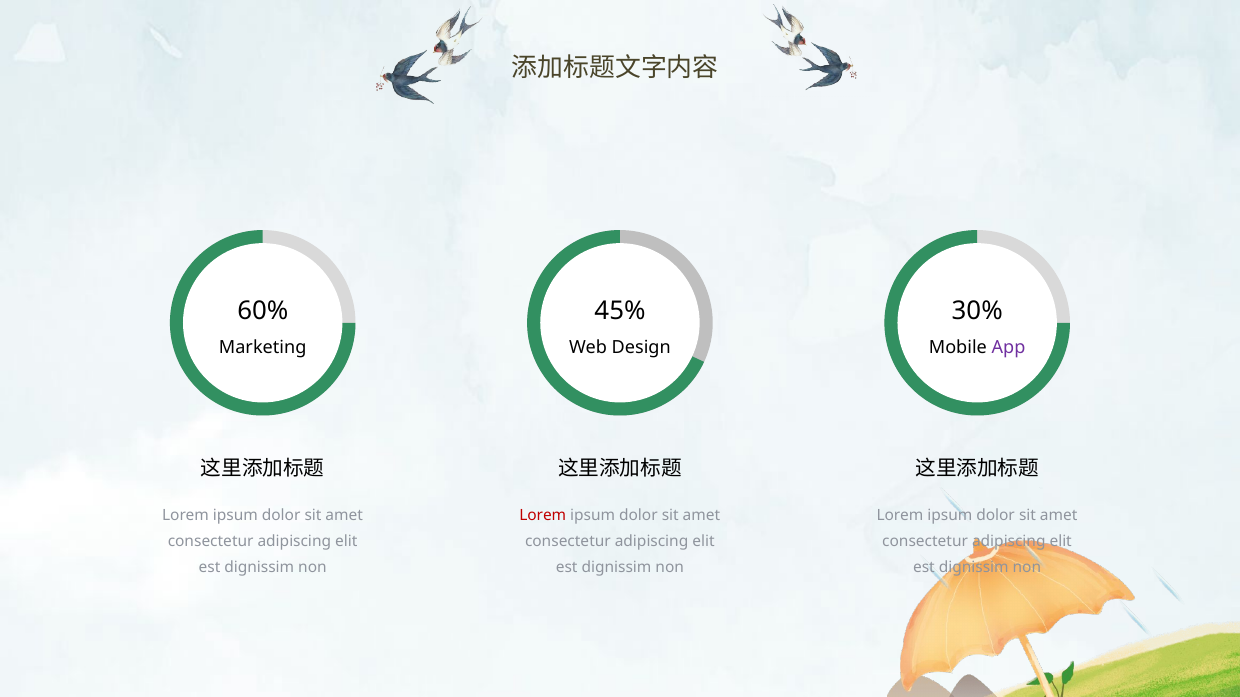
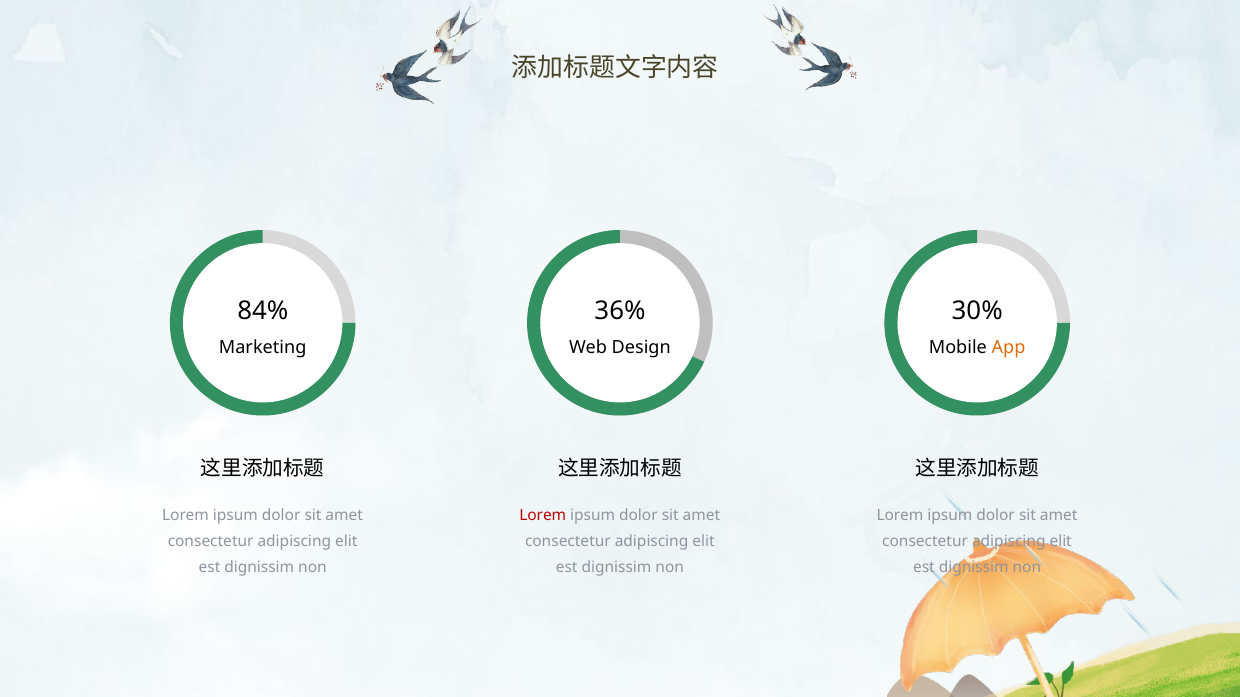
60%: 60% -> 84%
45%: 45% -> 36%
App colour: purple -> orange
